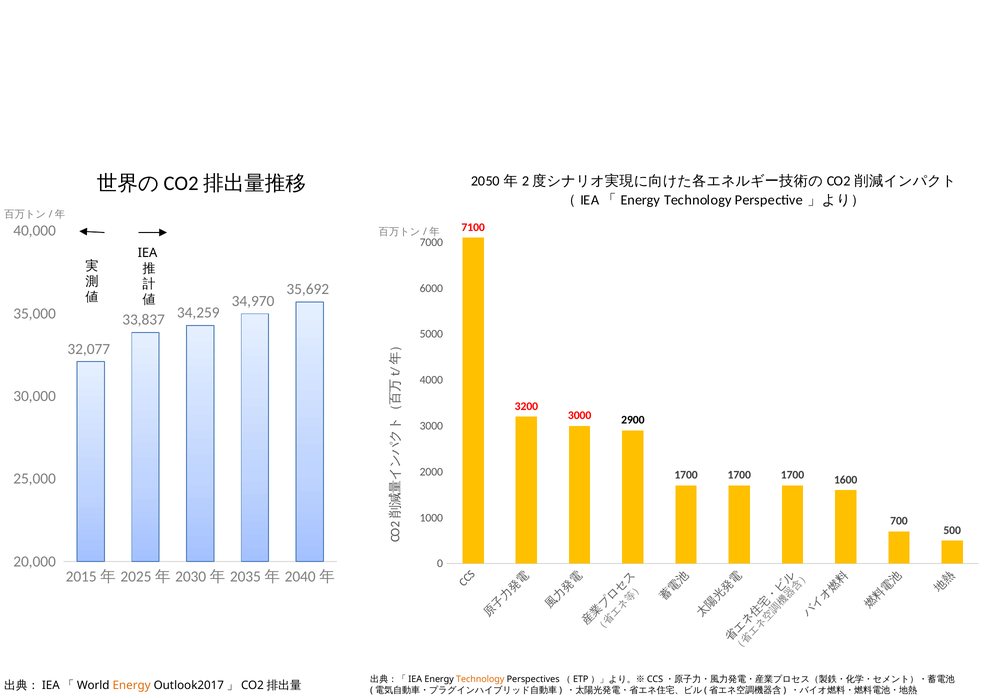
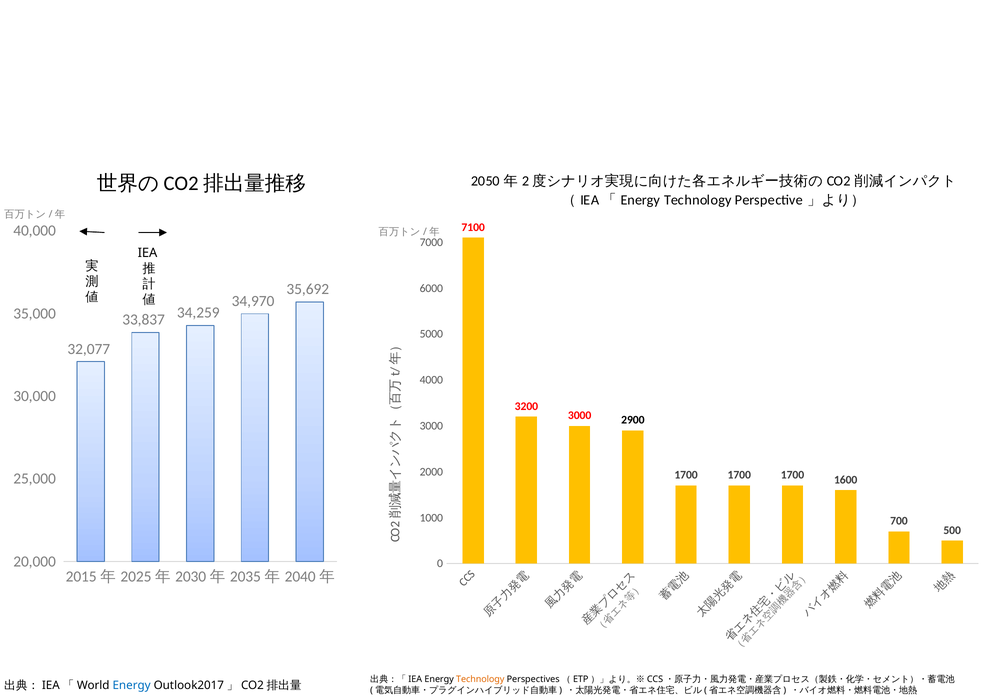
Energy at (132, 685) colour: orange -> blue
